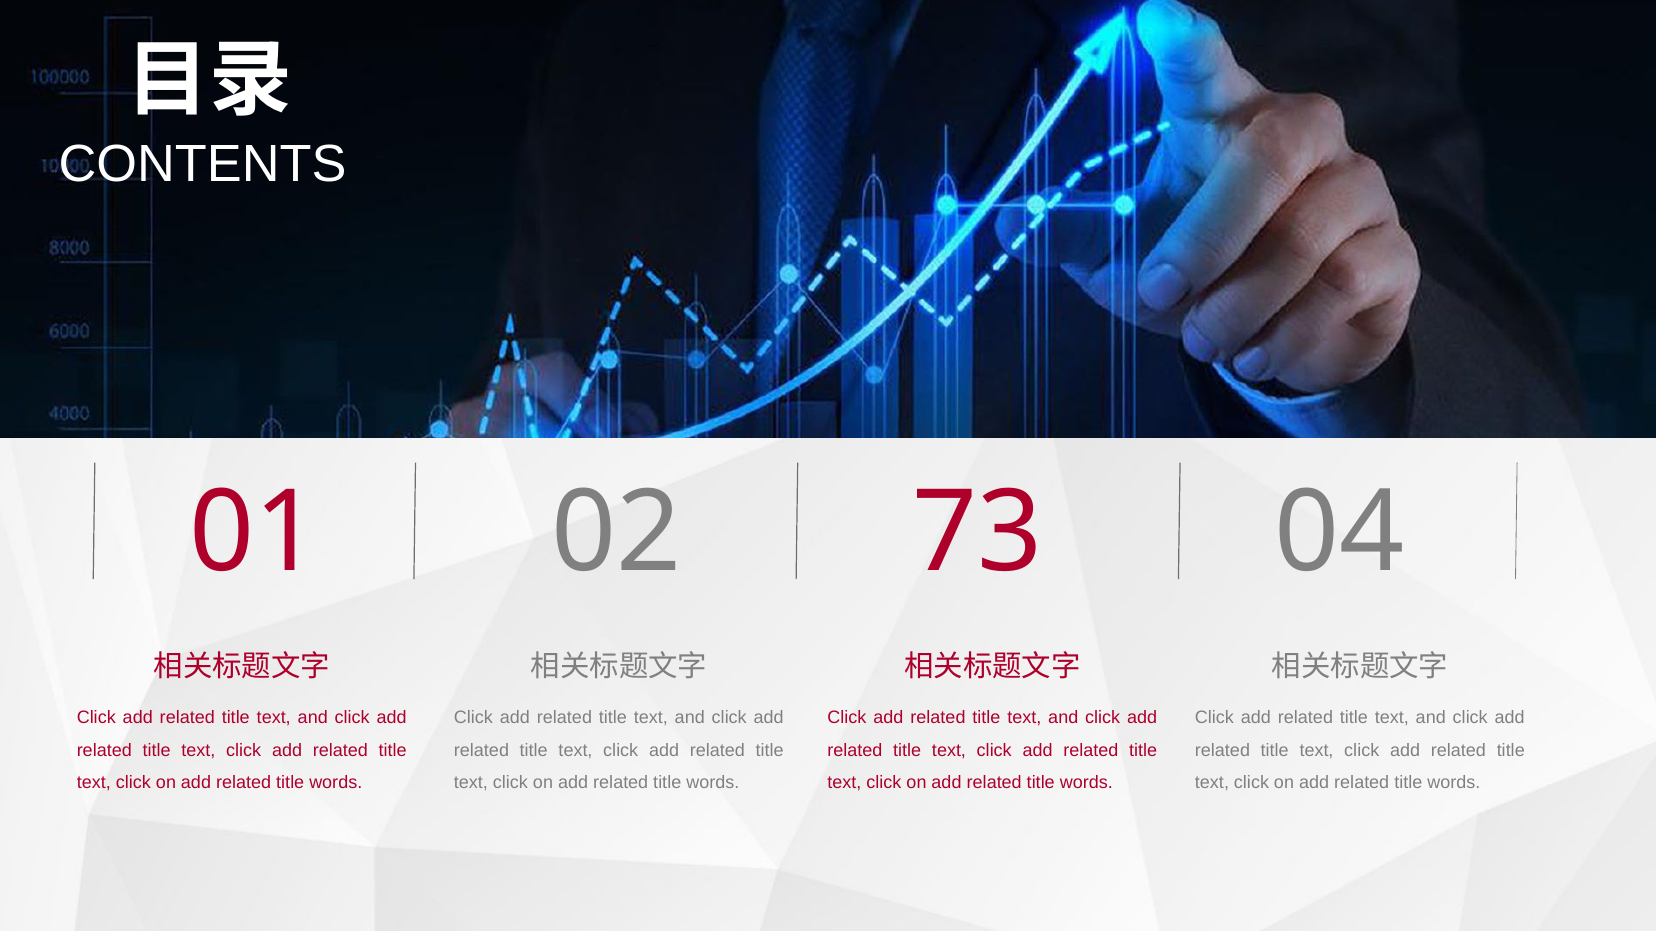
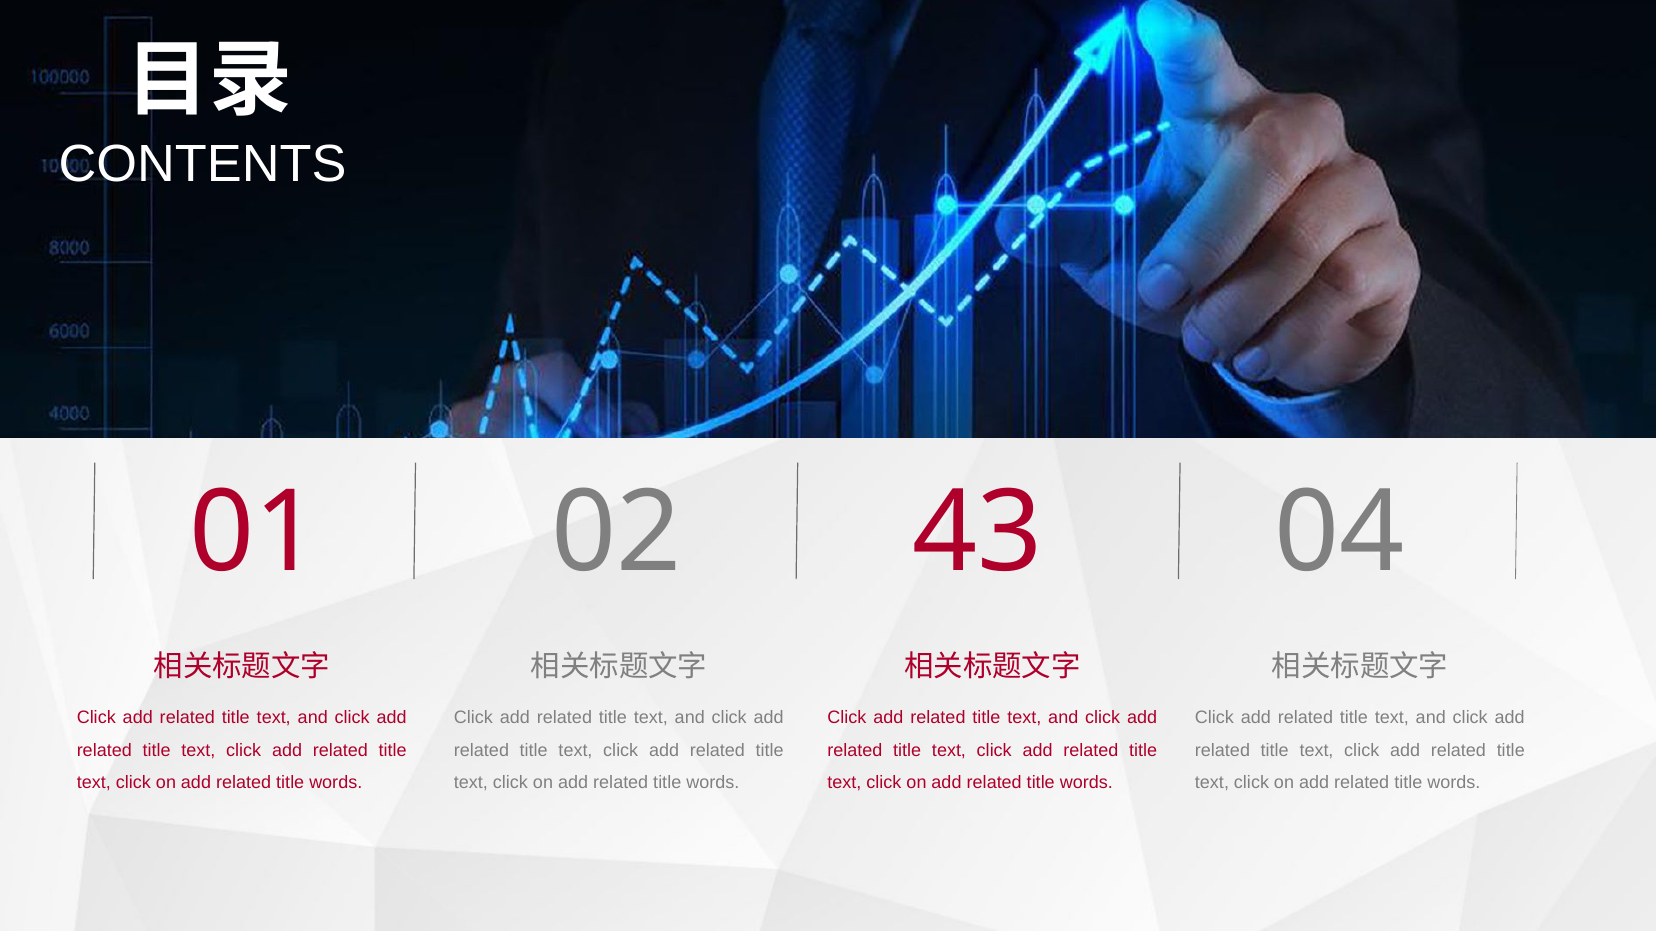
73: 73 -> 43
